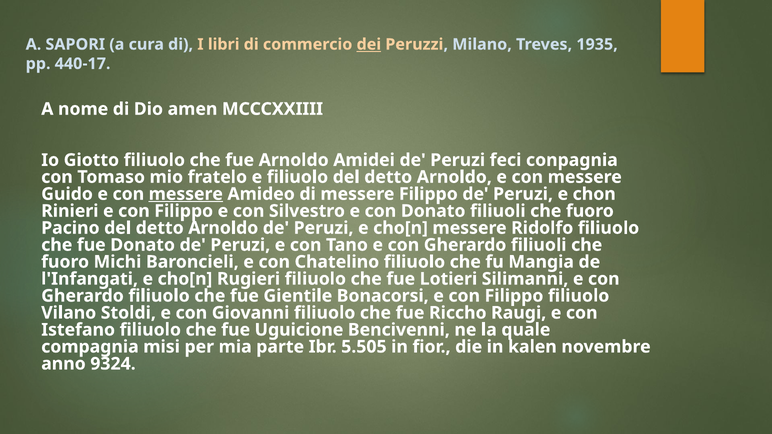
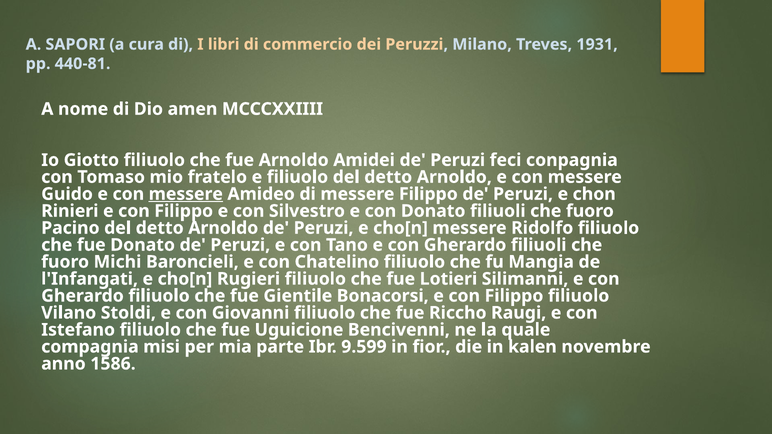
dei underline: present -> none
1935: 1935 -> 1931
440-17: 440-17 -> 440-81
5.505: 5.505 -> 9.599
9324: 9324 -> 1586
